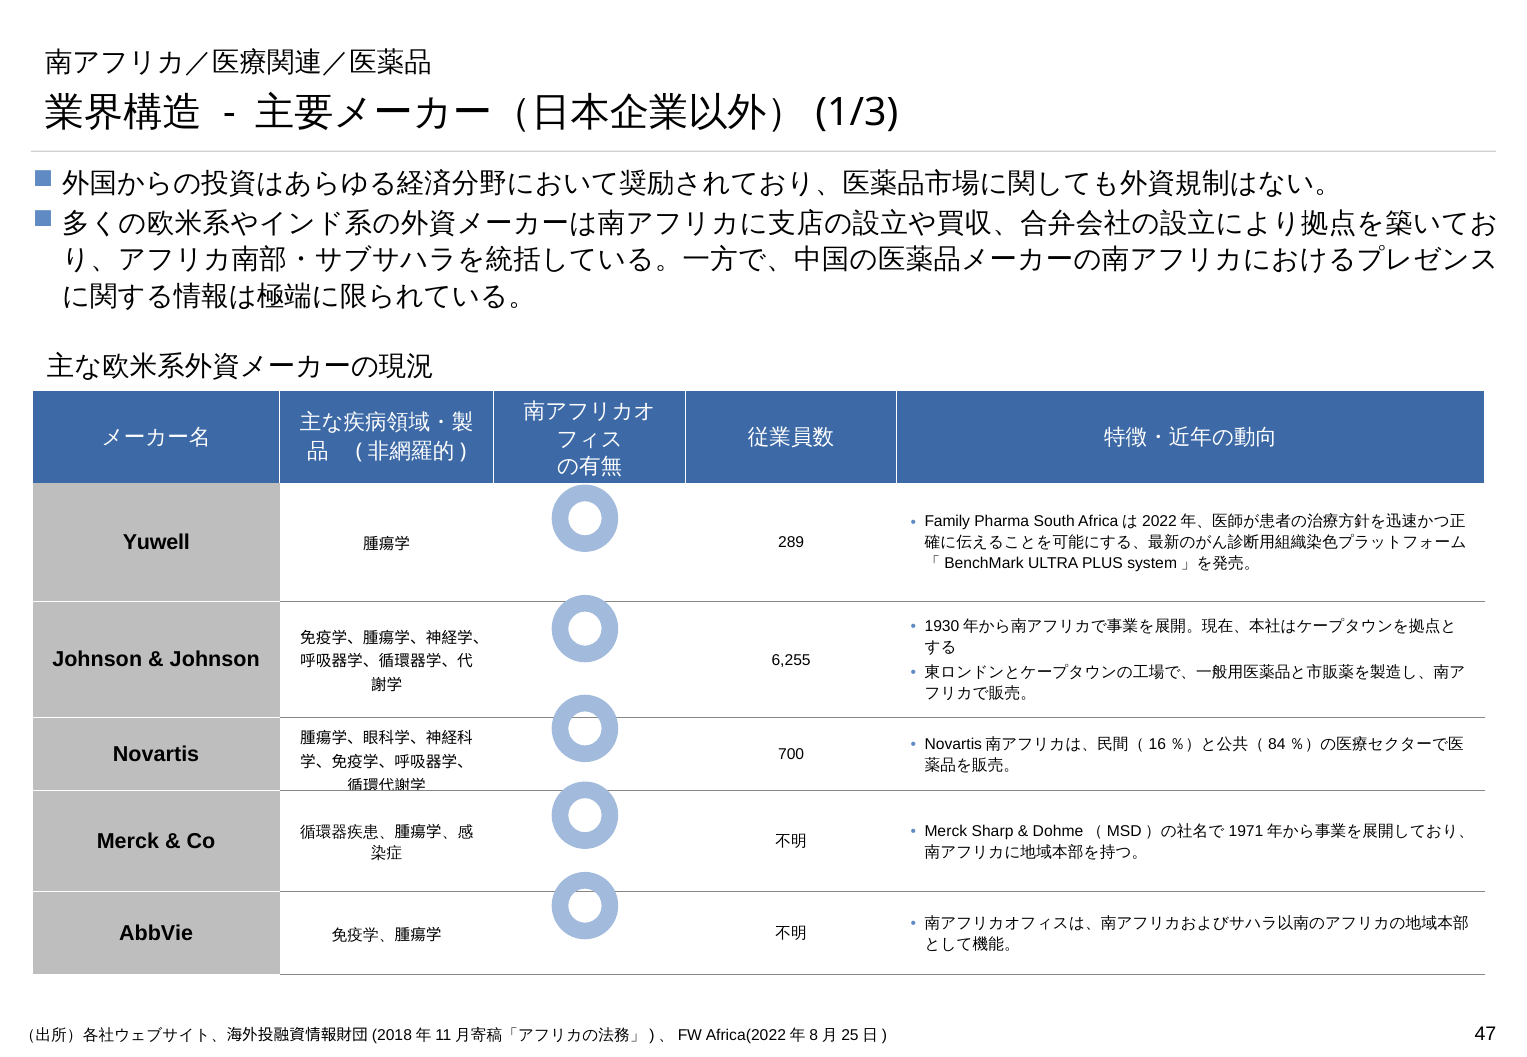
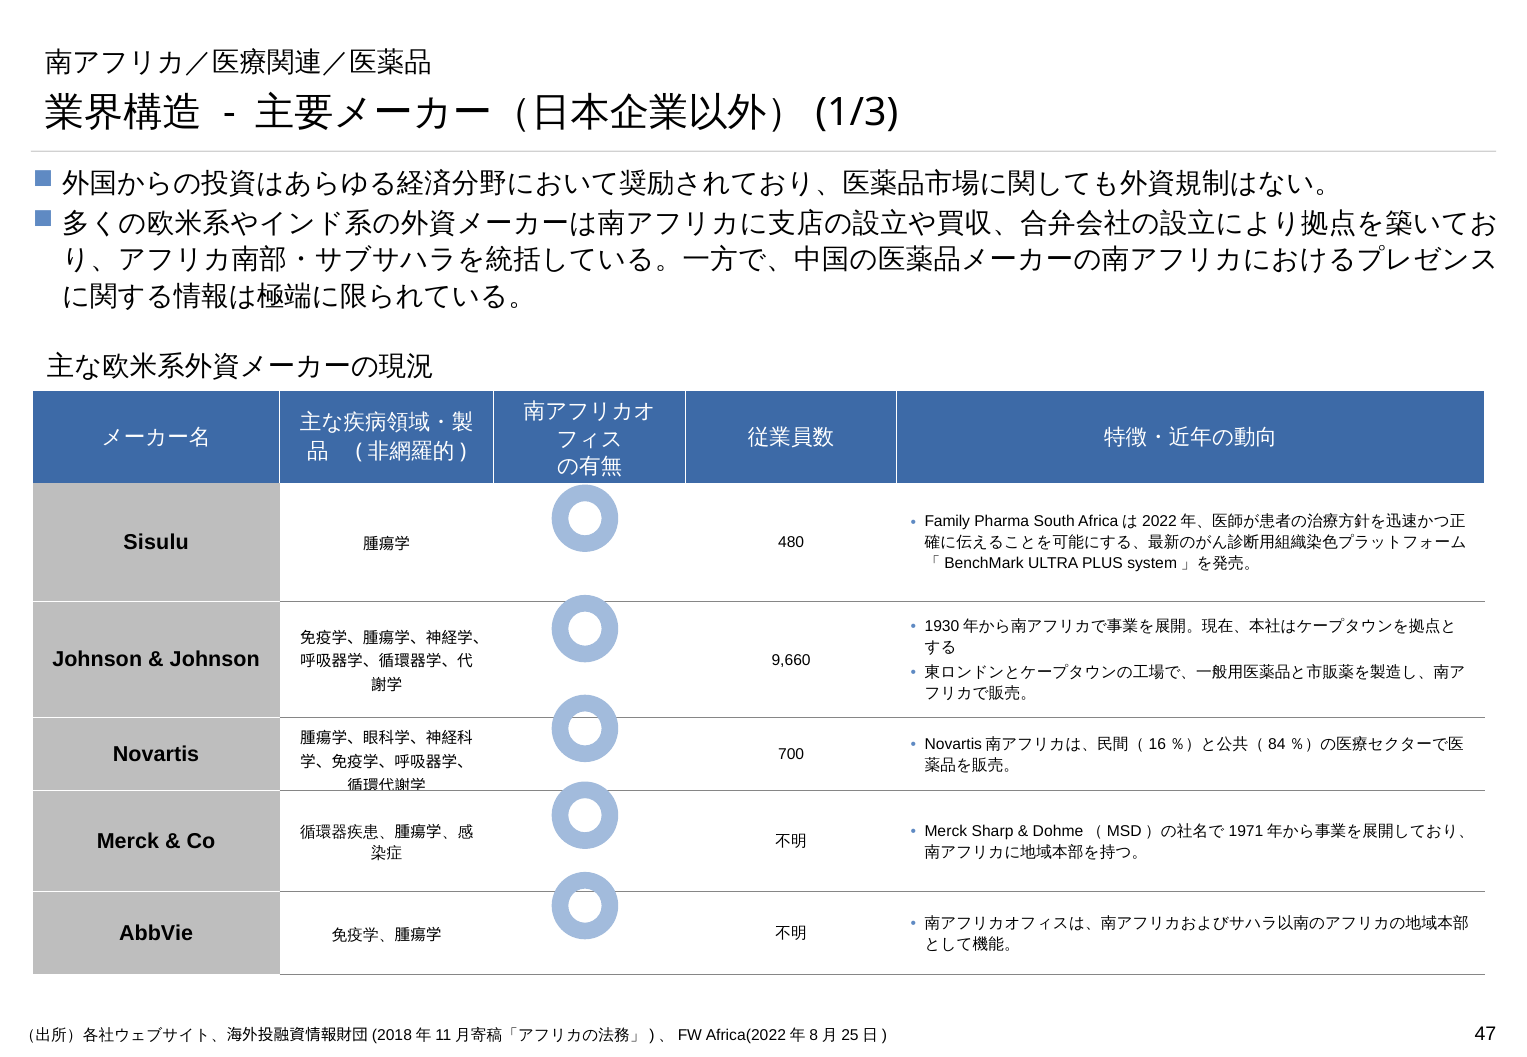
Yuwell: Yuwell -> Sisulu
289: 289 -> 480
6,255: 6,255 -> 9,660
